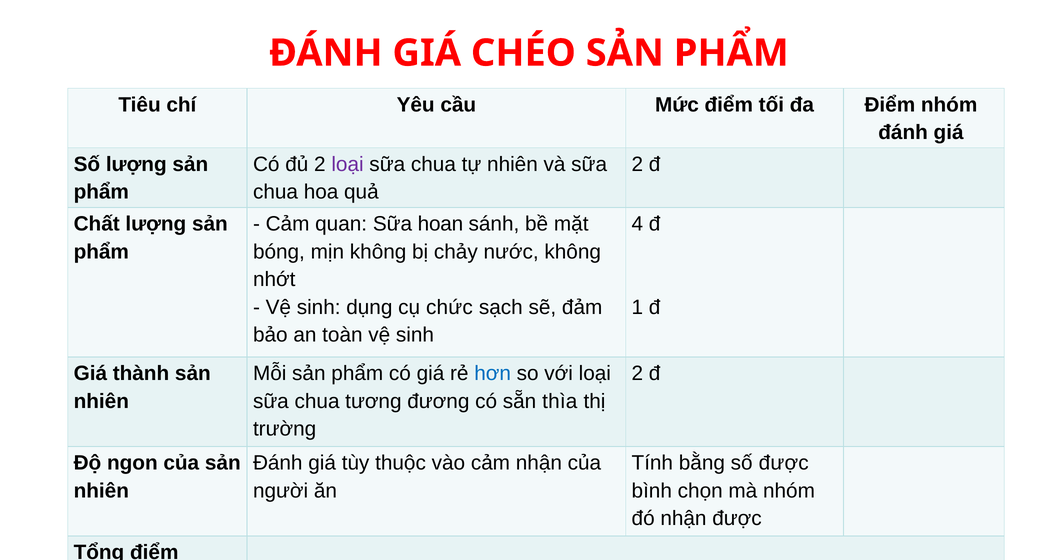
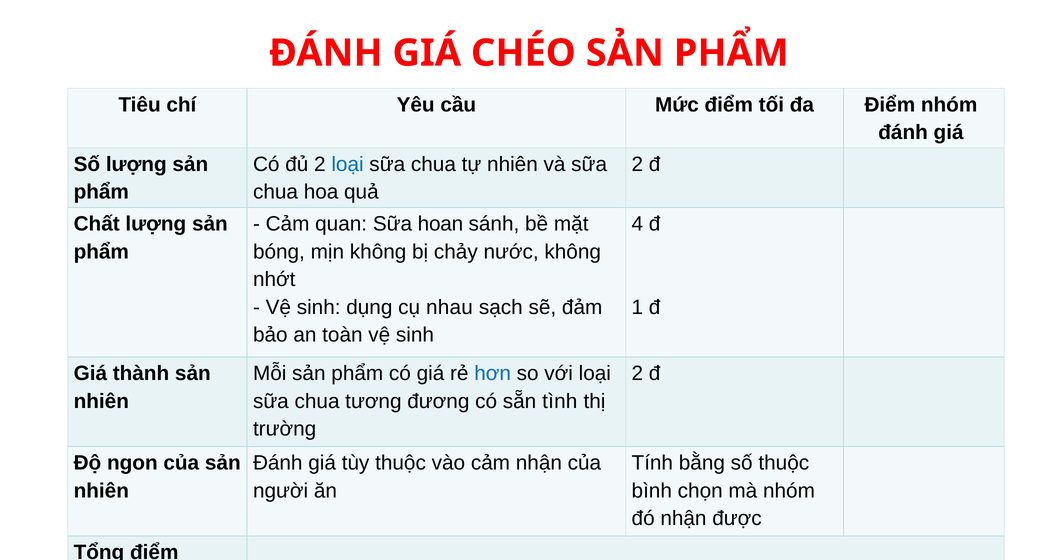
loại at (348, 164) colour: purple -> blue
chức: chức -> nhau
thìa: thìa -> tình
số được: được -> thuộc
